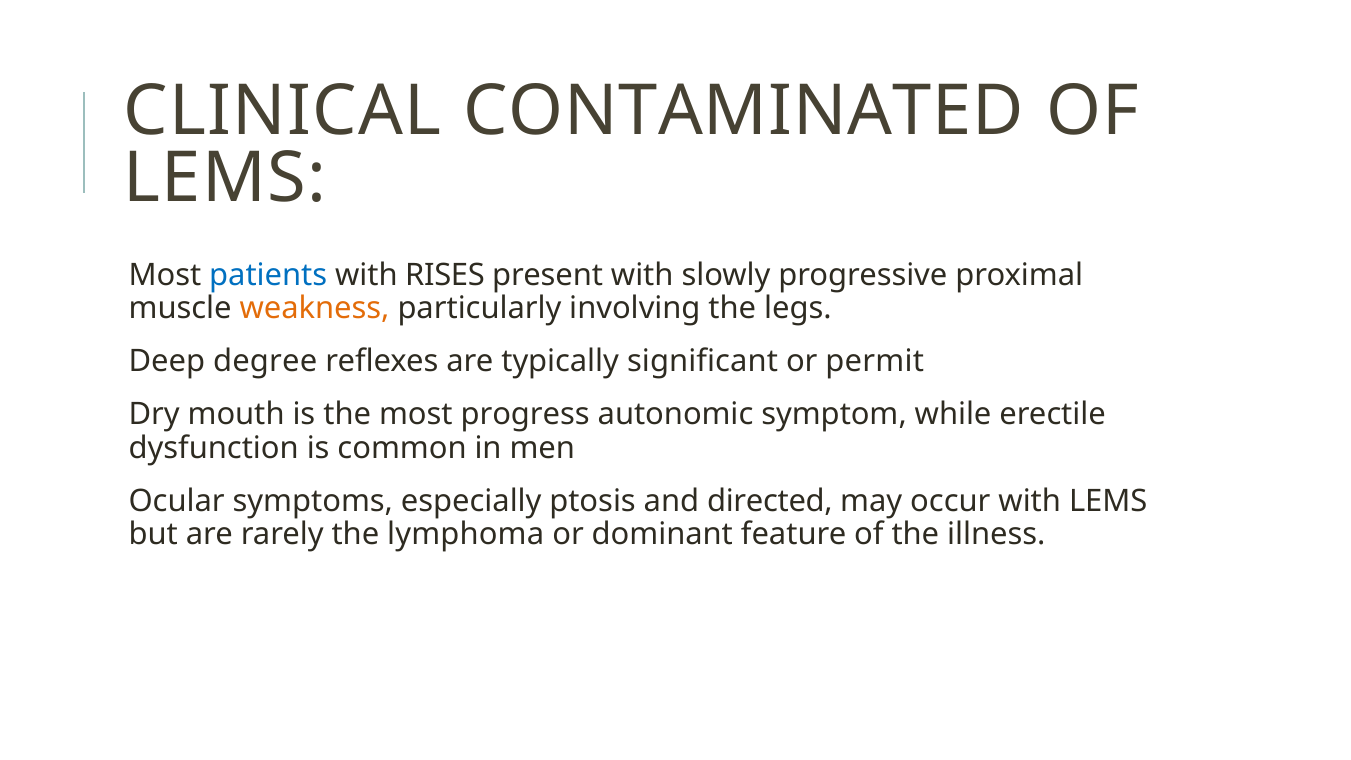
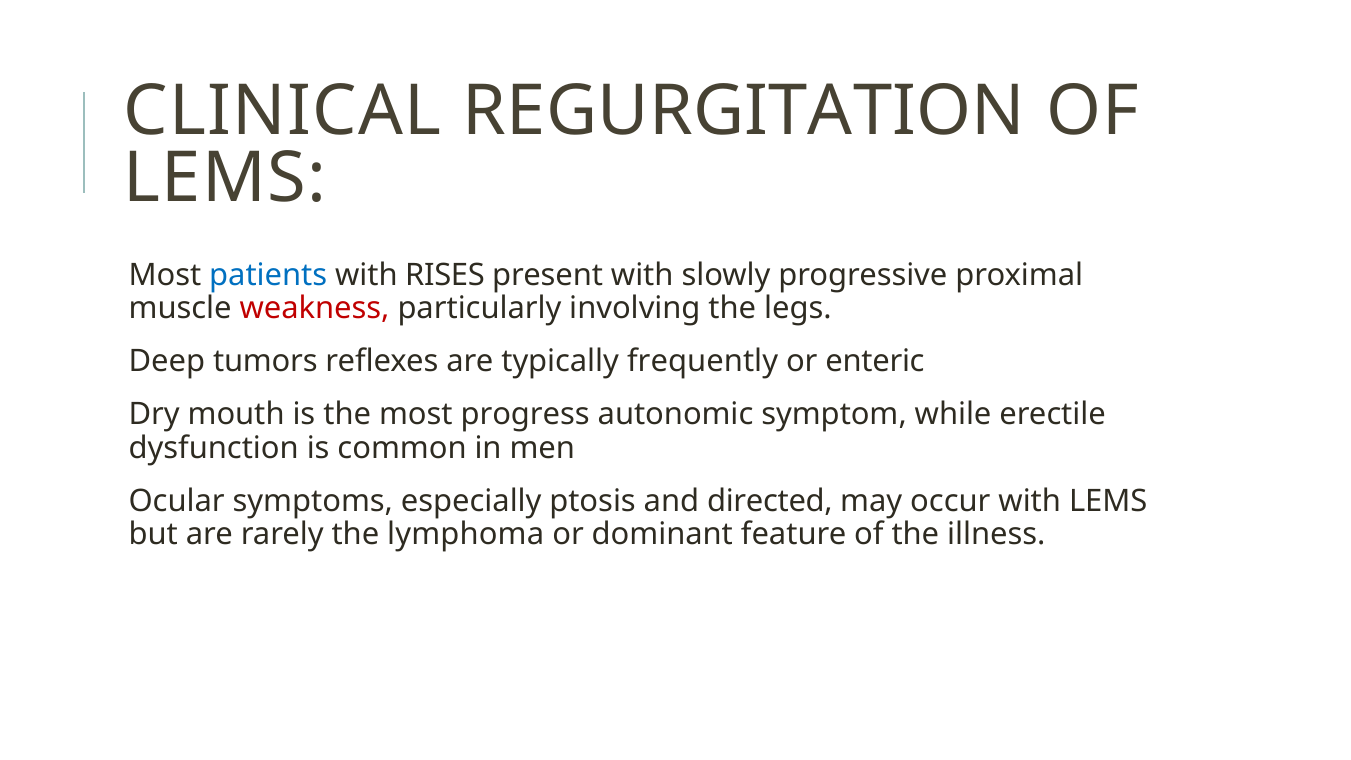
CONTAMINATED: CONTAMINATED -> REGURGITATION
weakness colour: orange -> red
degree: degree -> tumors
significant: significant -> frequently
permit: permit -> enteric
